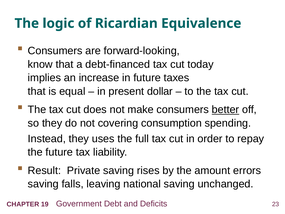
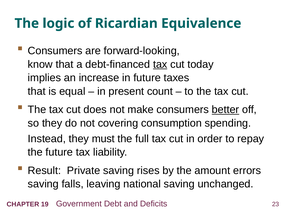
tax at (160, 64) underline: none -> present
dollar: dollar -> count
uses: uses -> must
